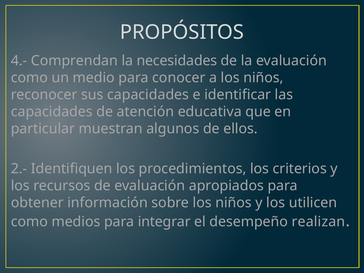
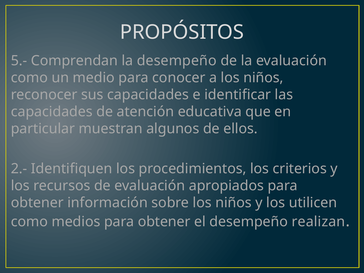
4.-: 4.- -> 5.-
la necesidades: necesidades -> desempeño
medios para integrar: integrar -> obtener
